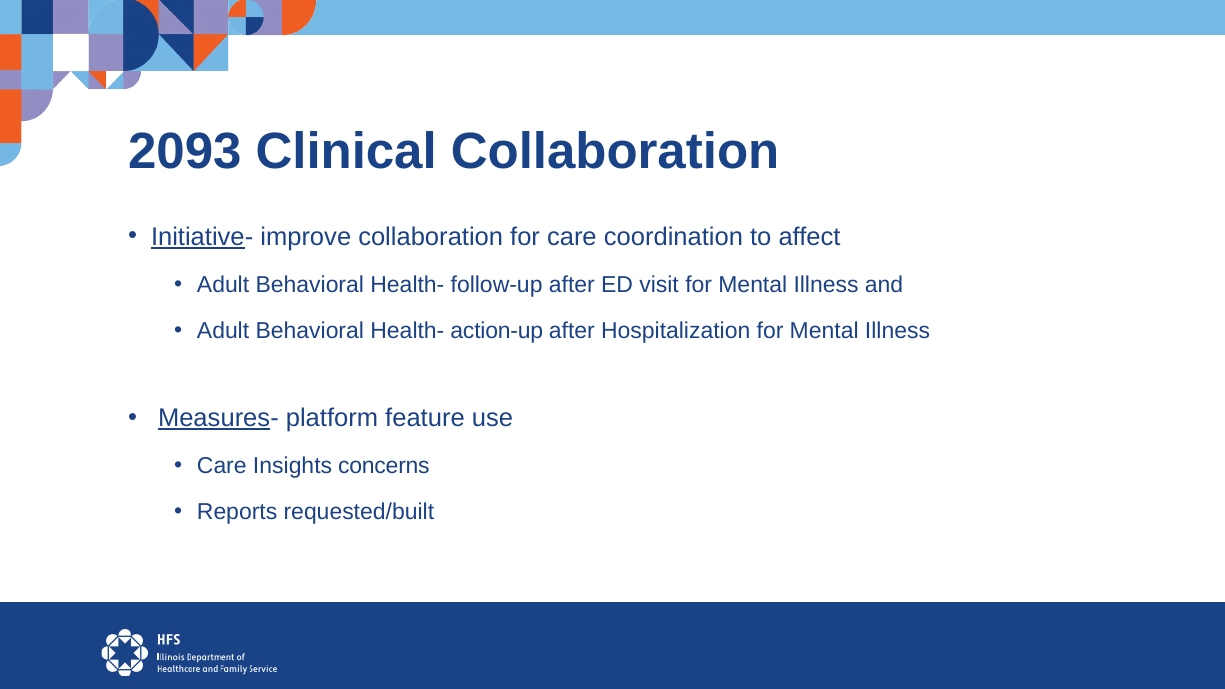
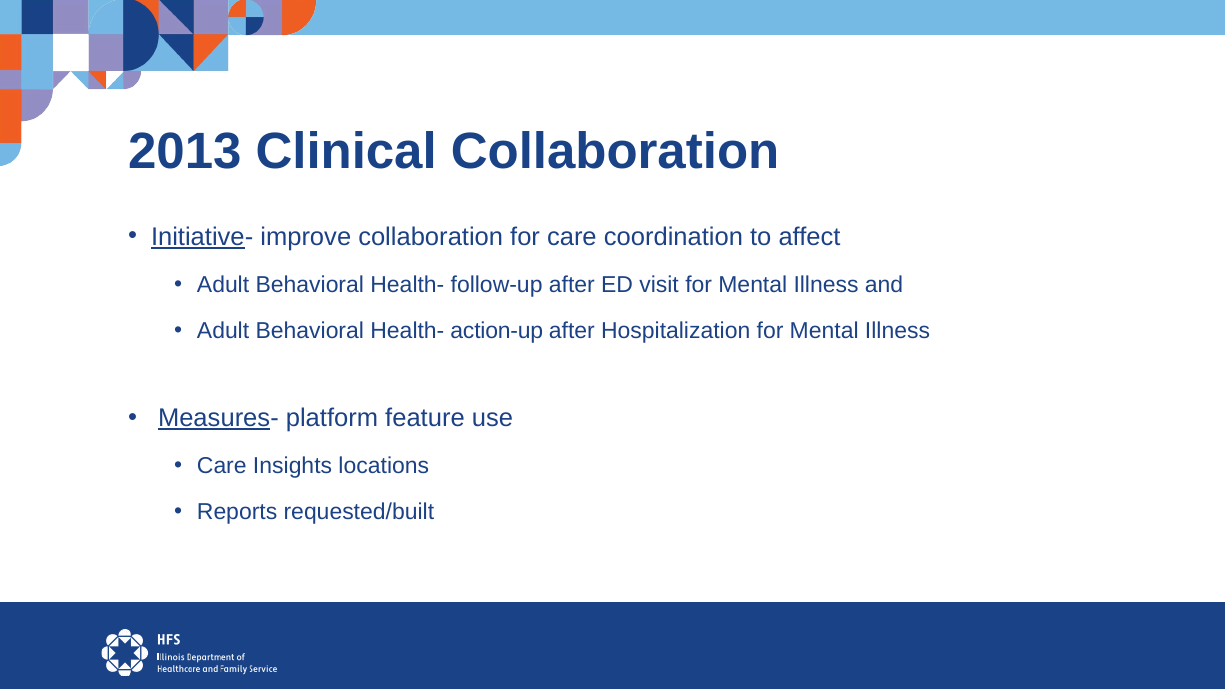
2093: 2093 -> 2013
concerns: concerns -> locations
